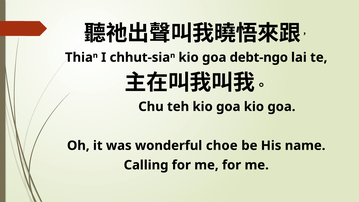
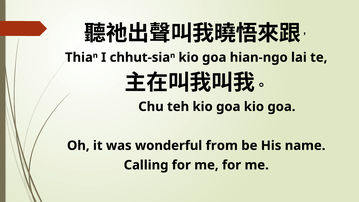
debt-ngo: debt-ngo -> hian-ngo
choe: choe -> from
